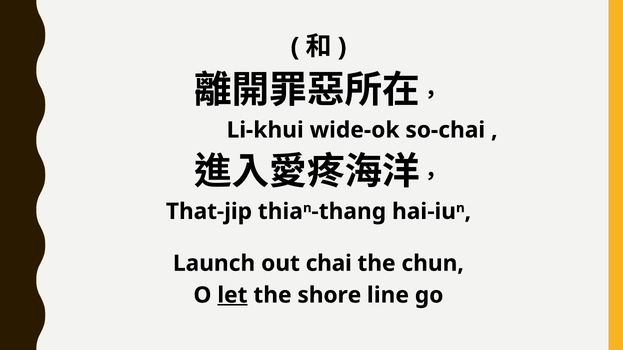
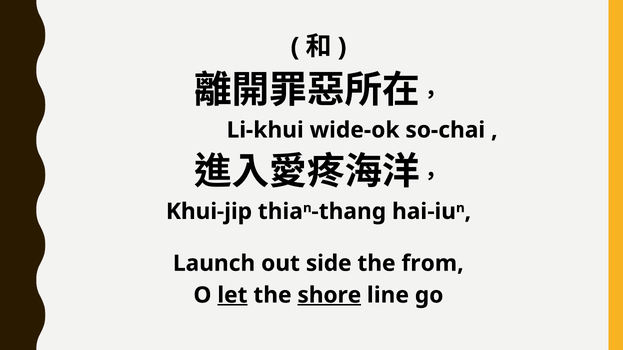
That-jip: That-jip -> Khui-jip
chai: chai -> side
chun: chun -> from
shore underline: none -> present
